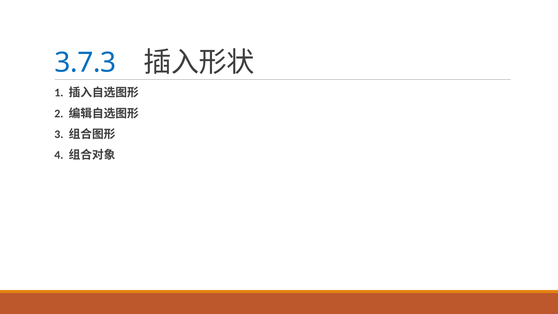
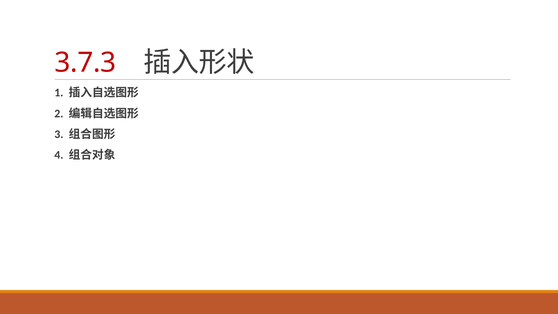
3.7.3 colour: blue -> red
